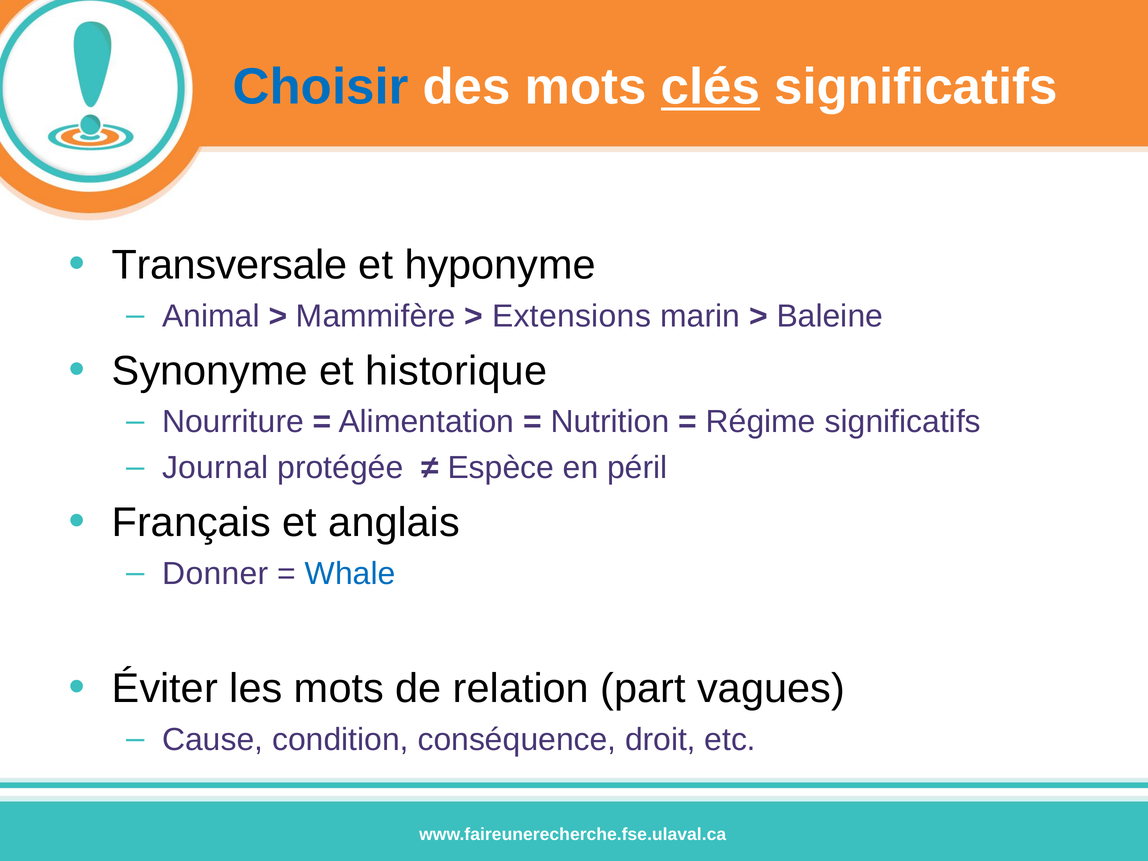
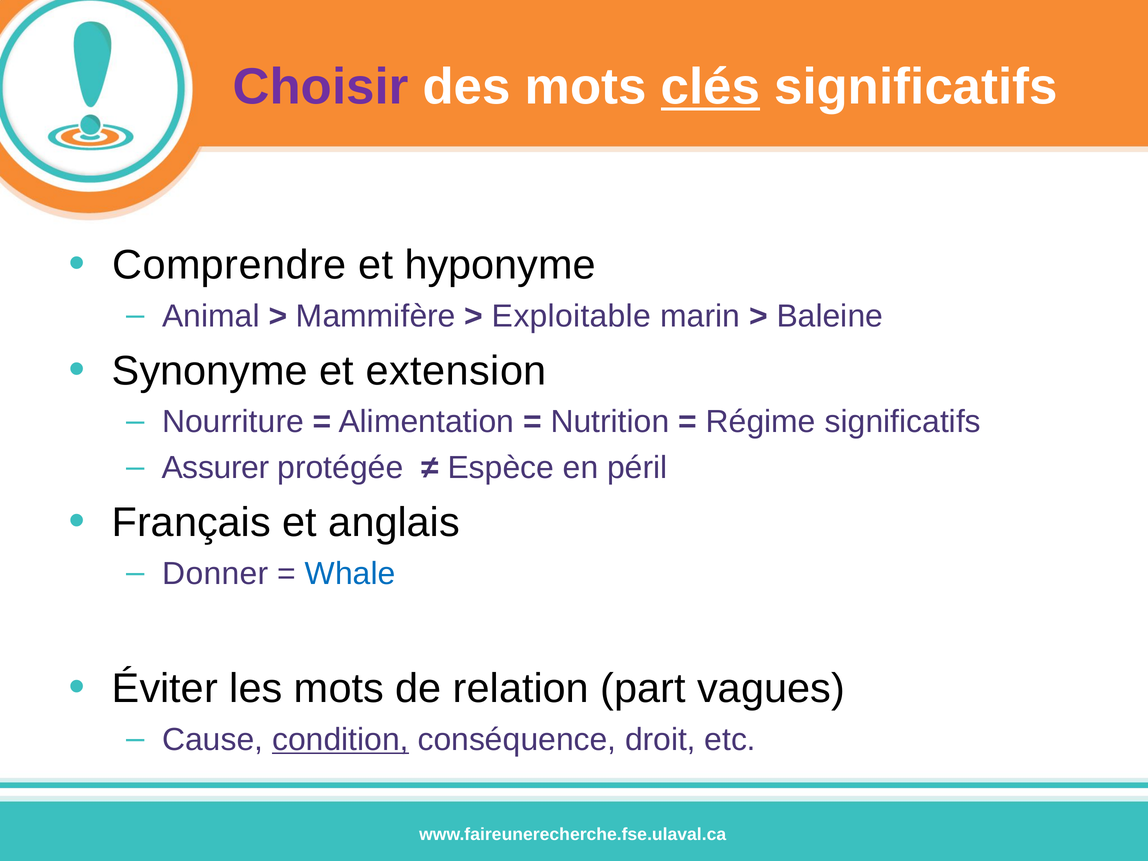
Choisir colour: blue -> purple
Transversale: Transversale -> Comprendre
Extensions: Extensions -> Exploitable
historique: historique -> extension
Journal: Journal -> Assurer
condition underline: none -> present
